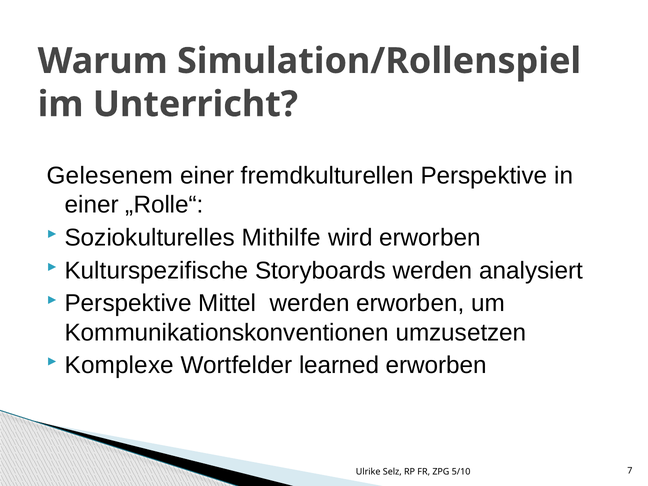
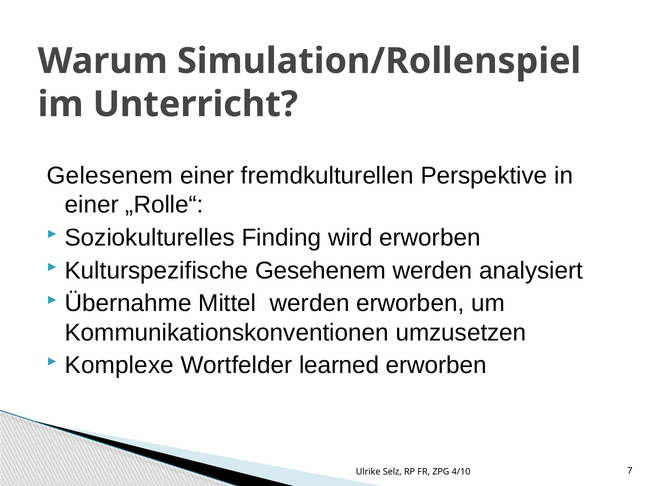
Mithilfe: Mithilfe -> Finding
Storyboards: Storyboards -> Gesehenem
Perspektive at (128, 303): Perspektive -> Übernahme
5/10: 5/10 -> 4/10
